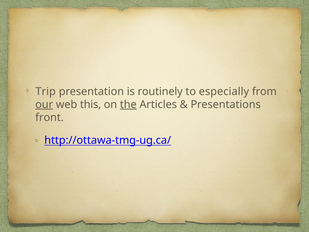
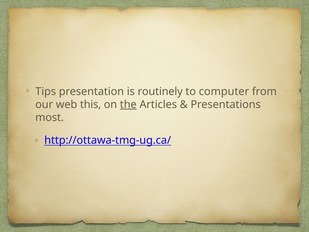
Trip: Trip -> Tips
especially: especially -> computer
our underline: present -> none
front: front -> most
